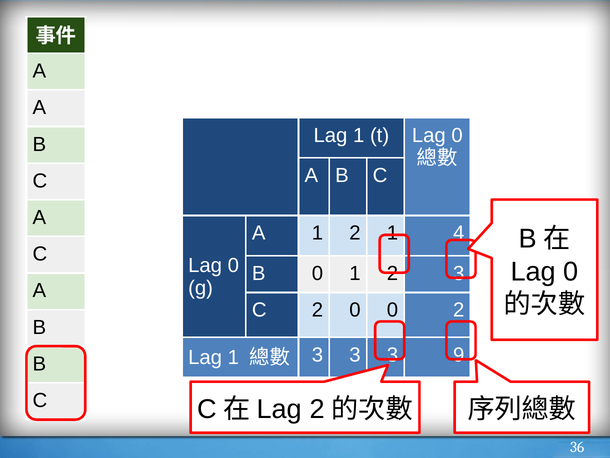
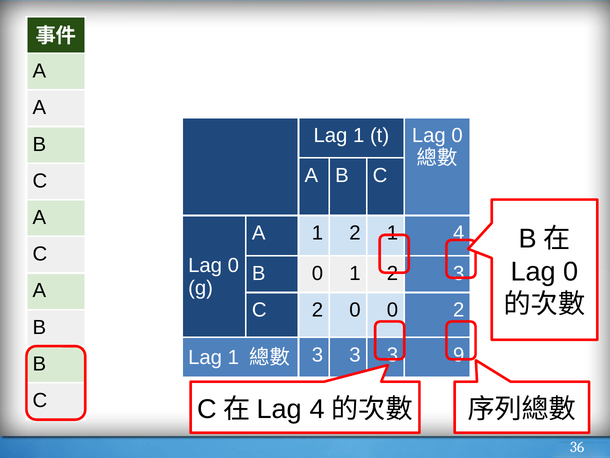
Lag 2: 2 -> 4
